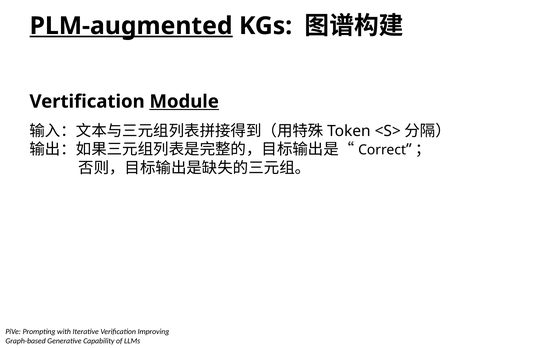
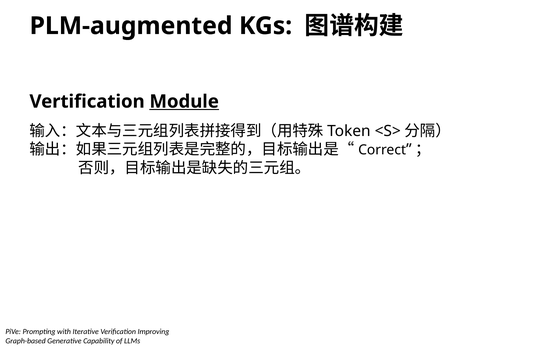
PLM-augmented underline: present -> none
